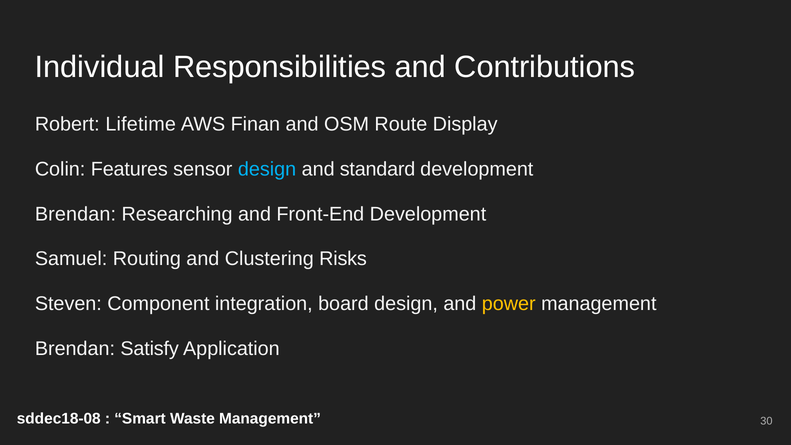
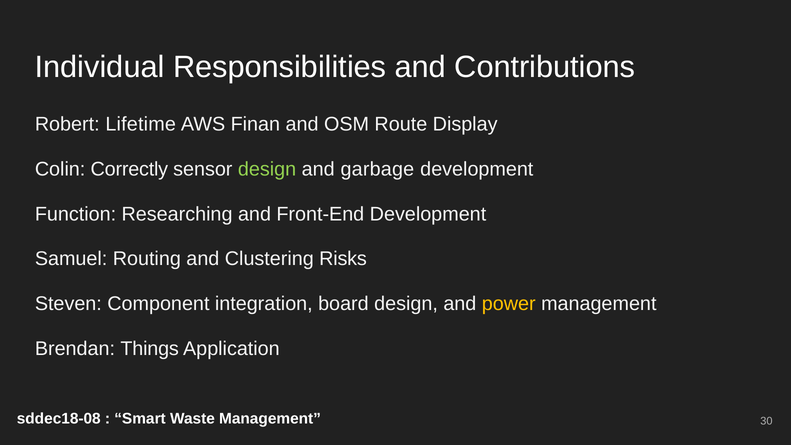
Features: Features -> Correctly
design at (267, 169) colour: light blue -> light green
standard: standard -> garbage
Brendan at (75, 214): Brendan -> Function
Satisfy: Satisfy -> Things
